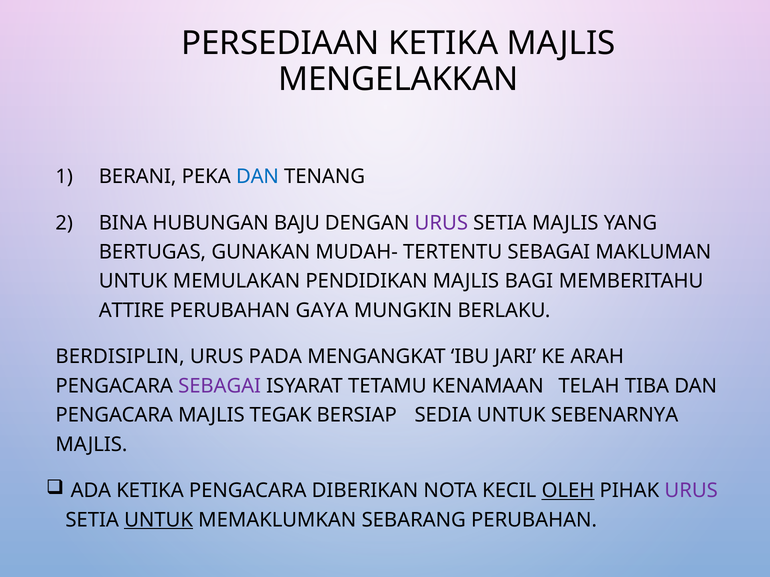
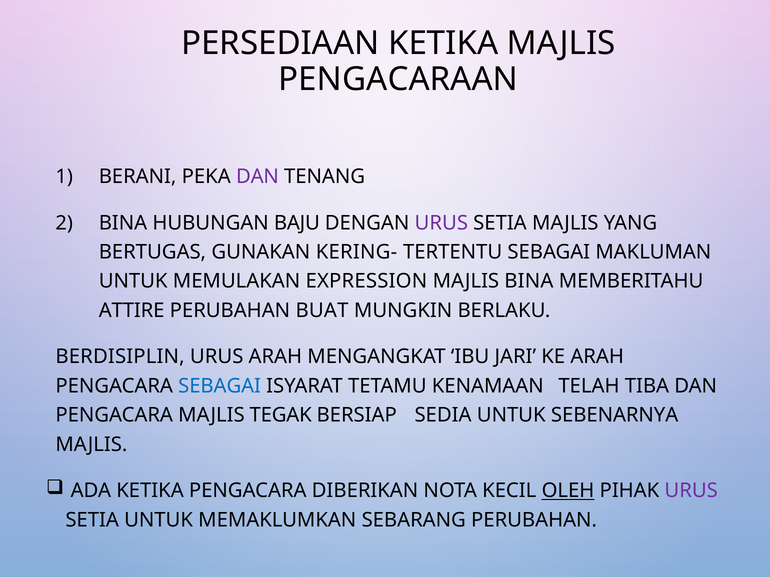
MENGELAKKAN: MENGELAKKAN -> PENGACARAAN
DAN at (257, 177) colour: blue -> purple
MUDAH-: MUDAH- -> KERING-
PENDIDIKAN: PENDIDIKAN -> EXPRESSION
MAJLIS BAGI: BAGI -> BINA
GAYA: GAYA -> BUAT
URUS PADA: PADA -> ARAH
SEBAGAI at (220, 386) colour: purple -> blue
UNTUK at (159, 520) underline: present -> none
